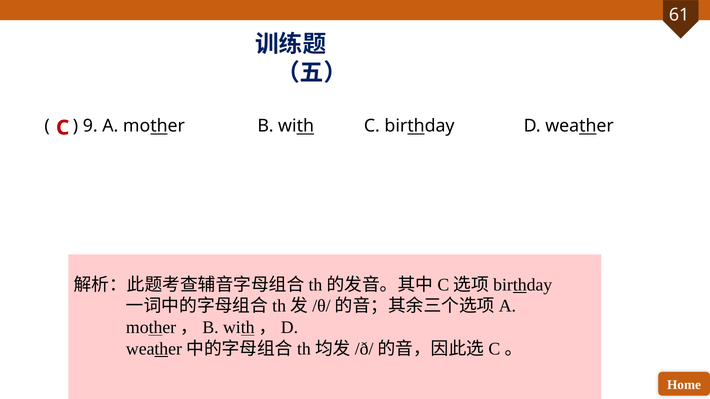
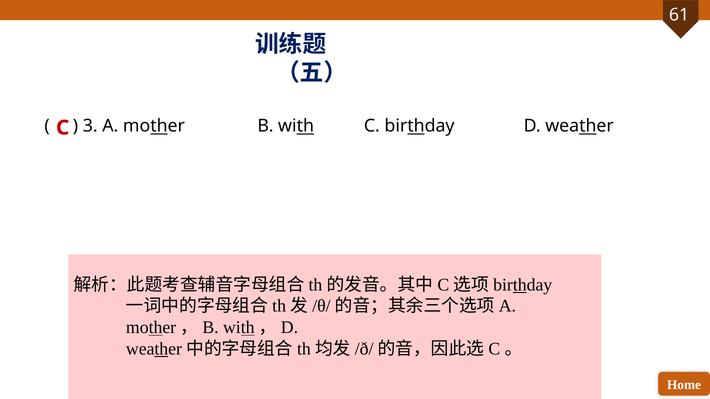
9: 9 -> 3
